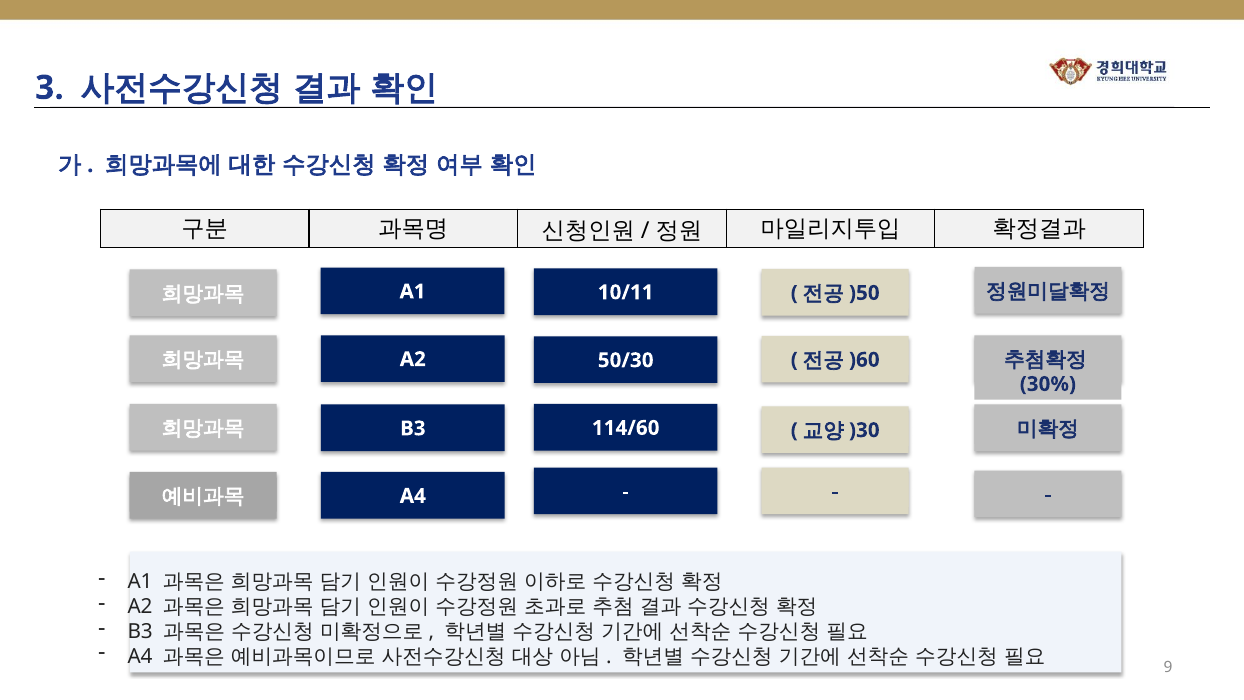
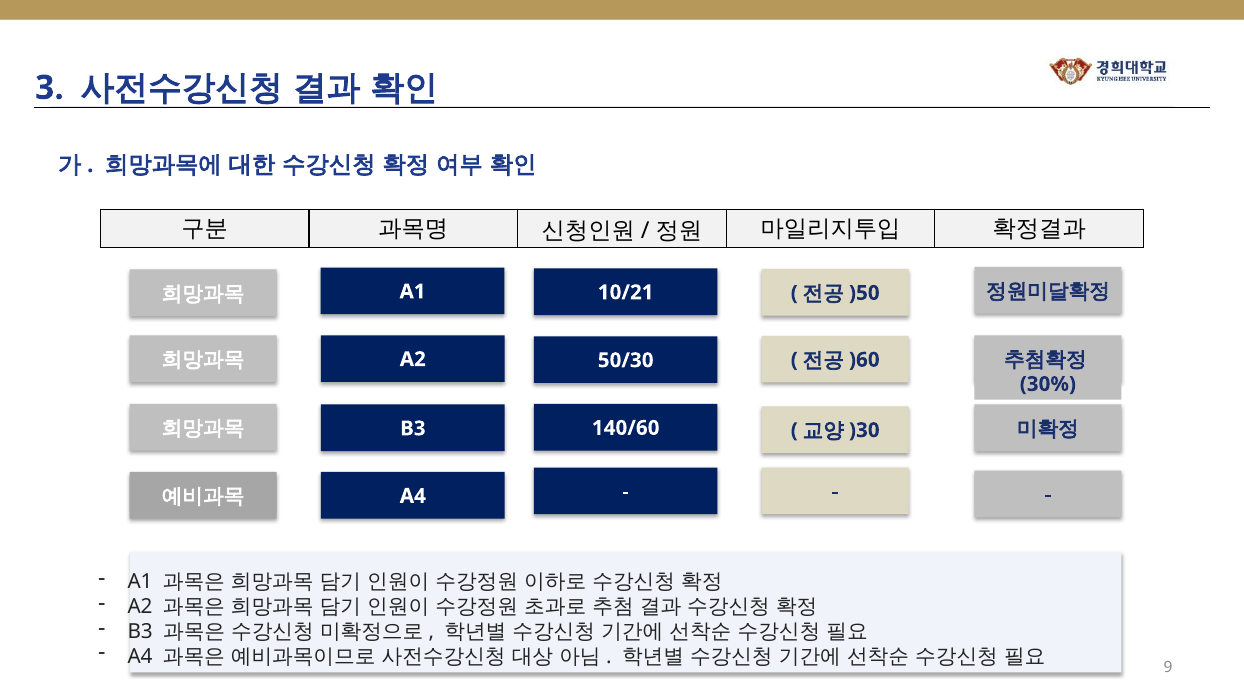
10/11: 10/11 -> 10/21
114/60: 114/60 -> 140/60
